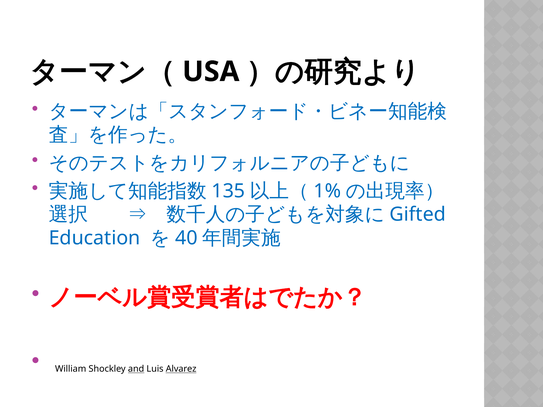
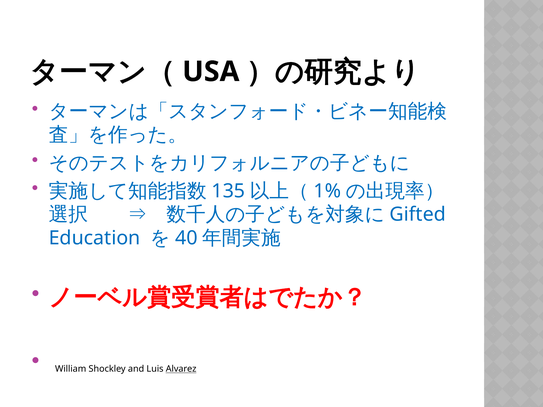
and underline: present -> none
